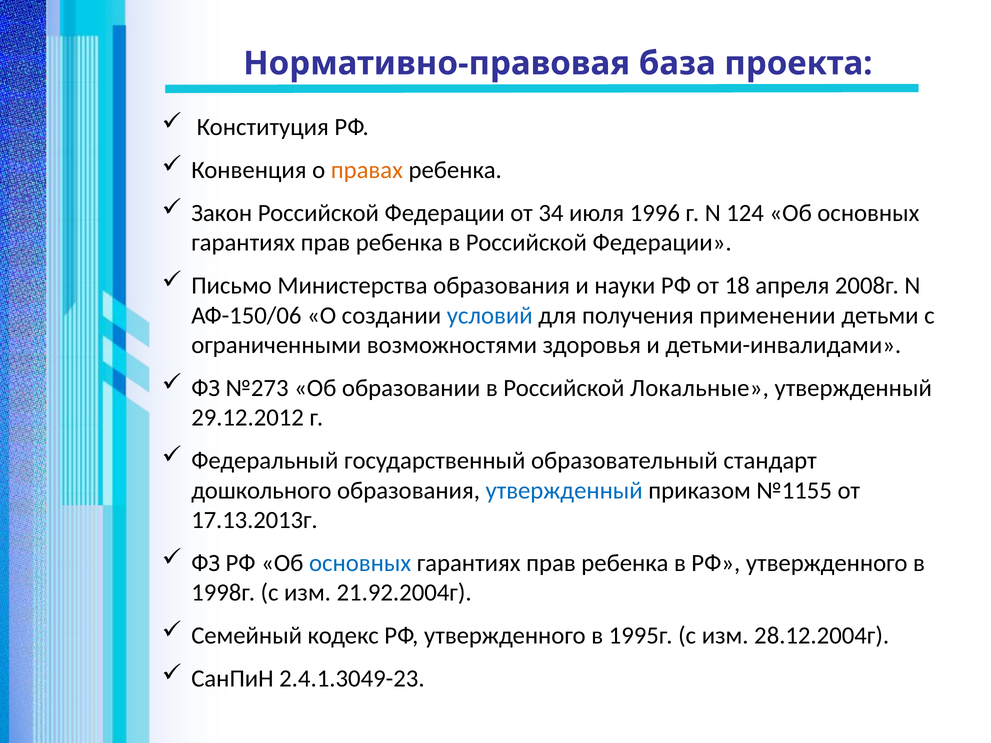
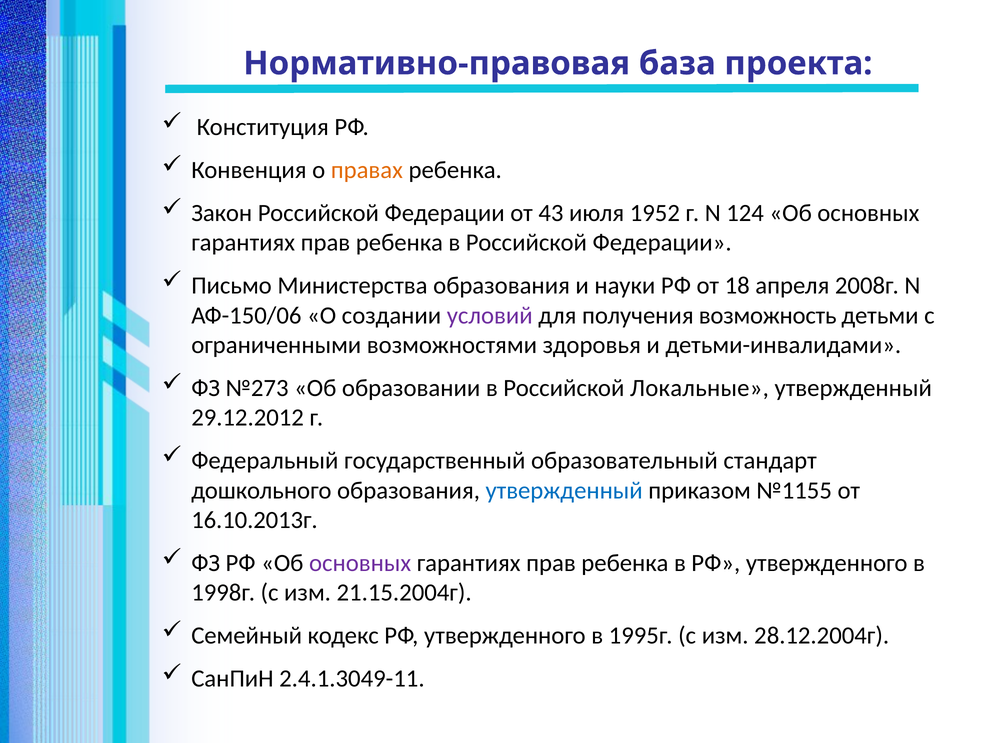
34: 34 -> 43
1996: 1996 -> 1952
условий colour: blue -> purple
применении: применении -> возможность
17.13.2013г: 17.13.2013г -> 16.10.2013г
основных at (360, 563) colour: blue -> purple
21.92.2004г: 21.92.2004г -> 21.15.2004г
2.4.1.3049-23: 2.4.1.3049-23 -> 2.4.1.3049-11
